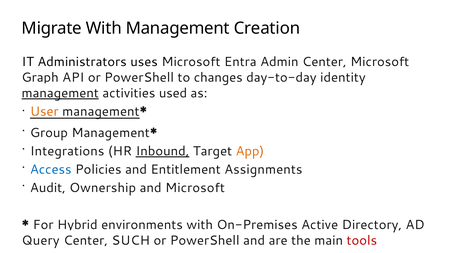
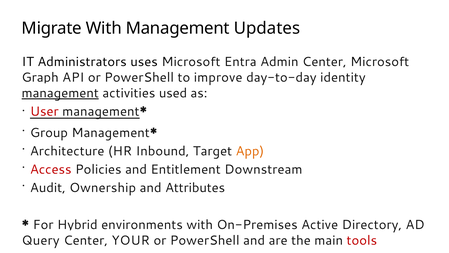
Creation: Creation -> Updates
changes: changes -> improve
User colour: orange -> red
Integrations: Integrations -> Architecture
Inbound underline: present -> none
Access colour: blue -> red
Assignments: Assignments -> Downstream
and Microsoft: Microsoft -> Attributes
SUCH: SUCH -> YOUR
